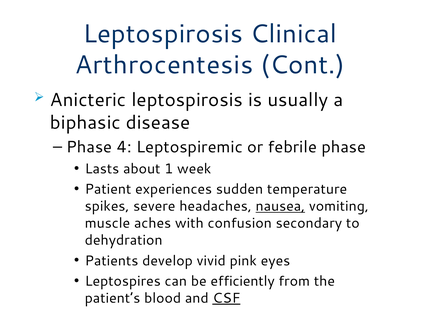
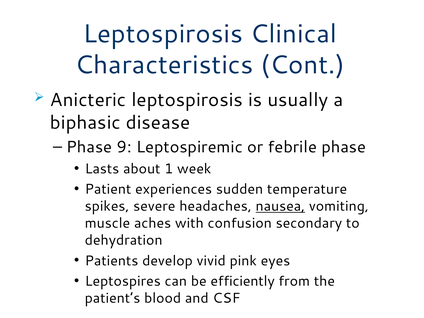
Arthrocentesis: Arthrocentesis -> Characteristics
4: 4 -> 9
CSF underline: present -> none
